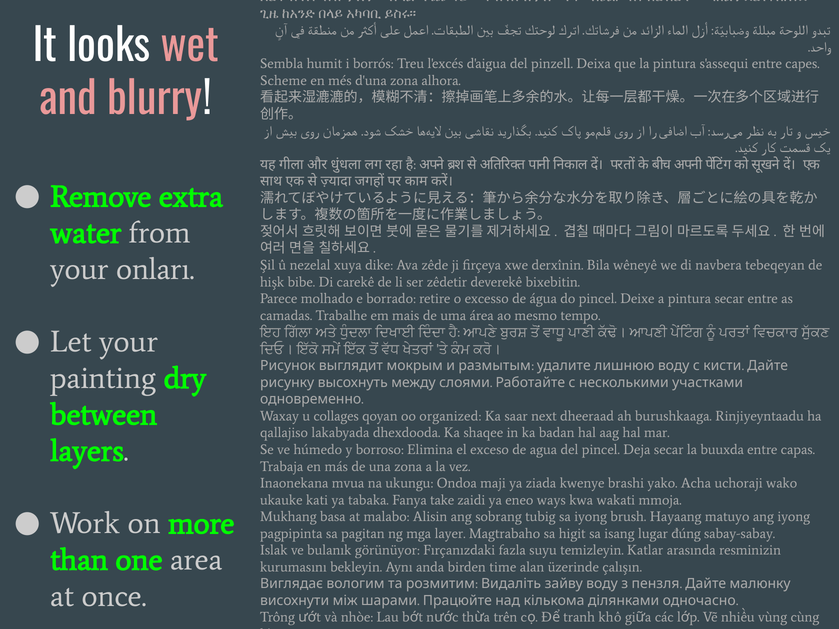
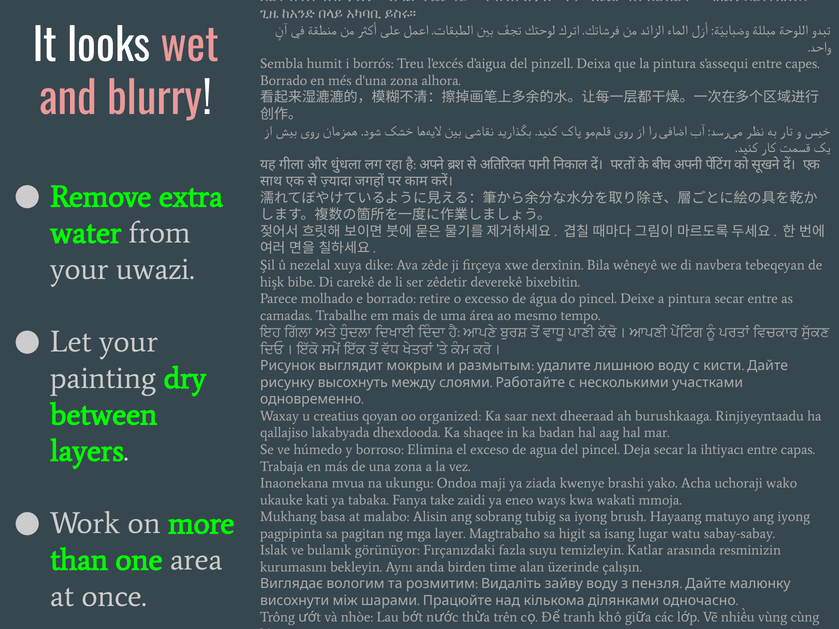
Scheme at (283, 81): Scheme -> Borrado
onları: onları -> uwazi
collages: collages -> creatius
buuxda: buuxda -> ihtiyacı
đúng: đúng -> watu
